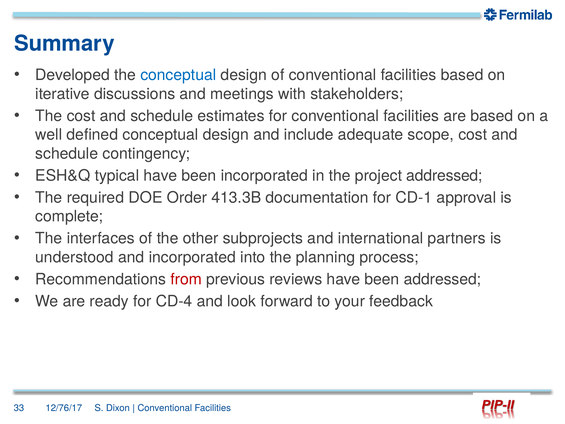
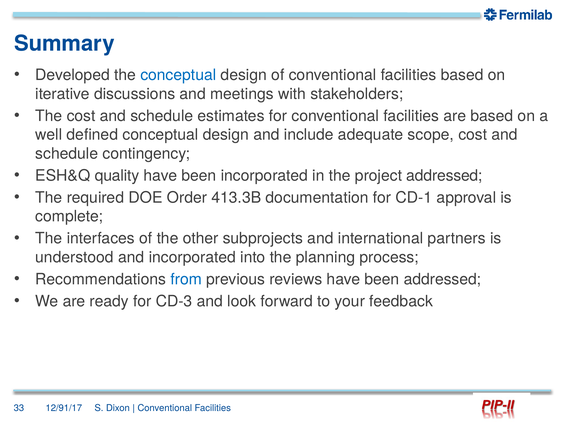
typical: typical -> quality
from colour: red -> blue
CD-4: CD-4 -> CD-3
12/76/17: 12/76/17 -> 12/91/17
